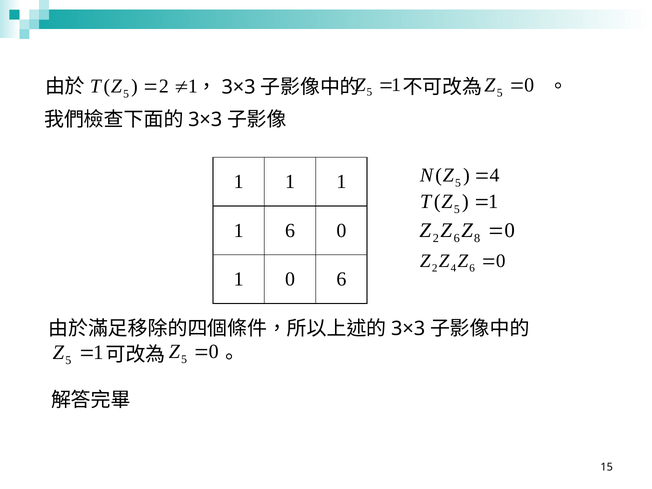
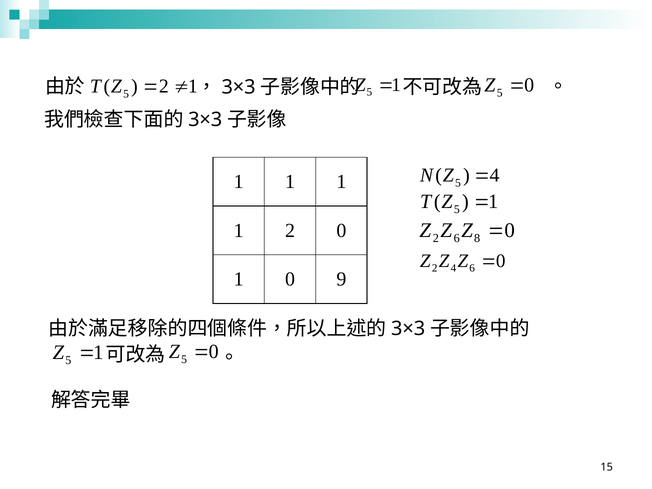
6 at (290, 230): 6 -> 2
1 0 6: 6 -> 9
